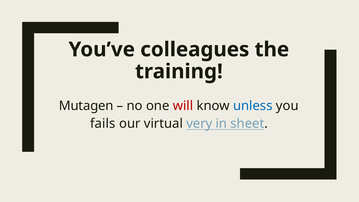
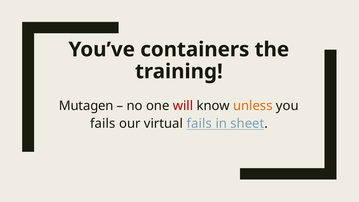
colleagues: colleagues -> containers
unless colour: blue -> orange
virtual very: very -> fails
